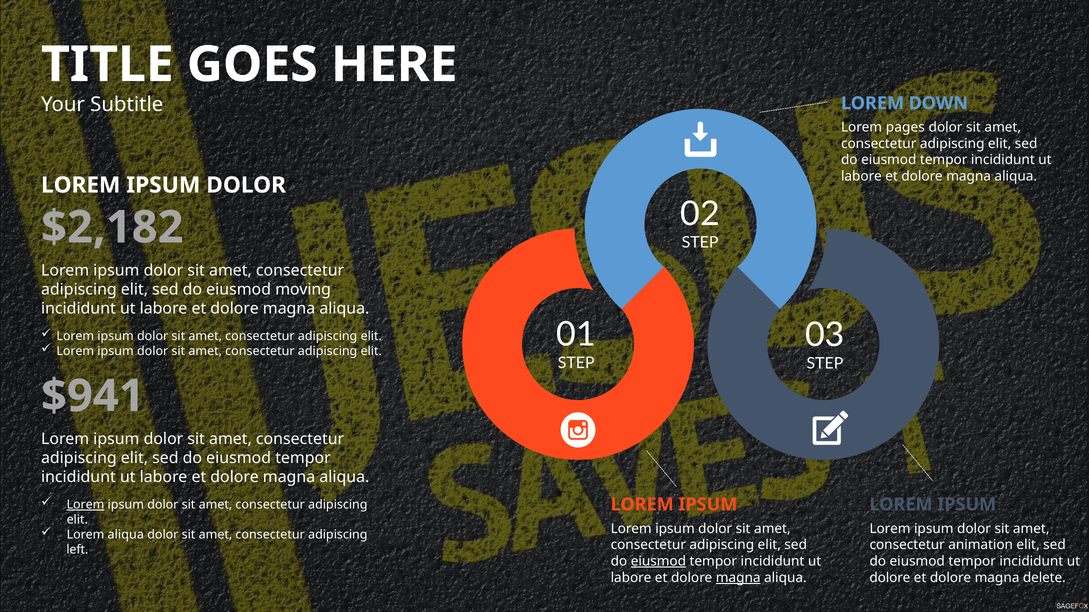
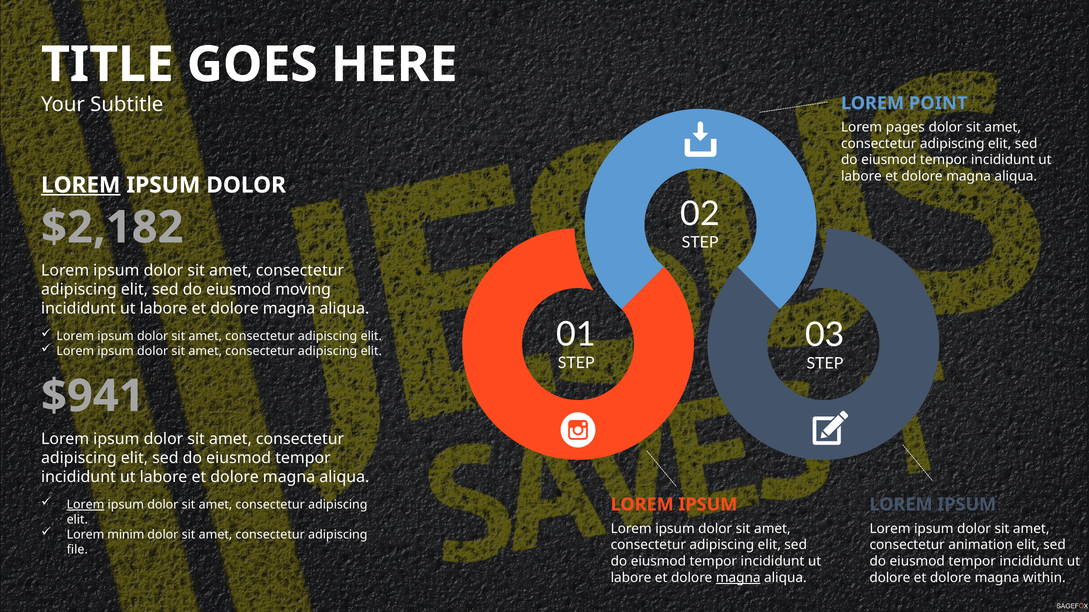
DOWN: DOWN -> POINT
LOREM at (81, 185) underline: none -> present
Lorem aliqua: aliqua -> minim
left: left -> file
eiusmod at (658, 562) underline: present -> none
delete: delete -> within
